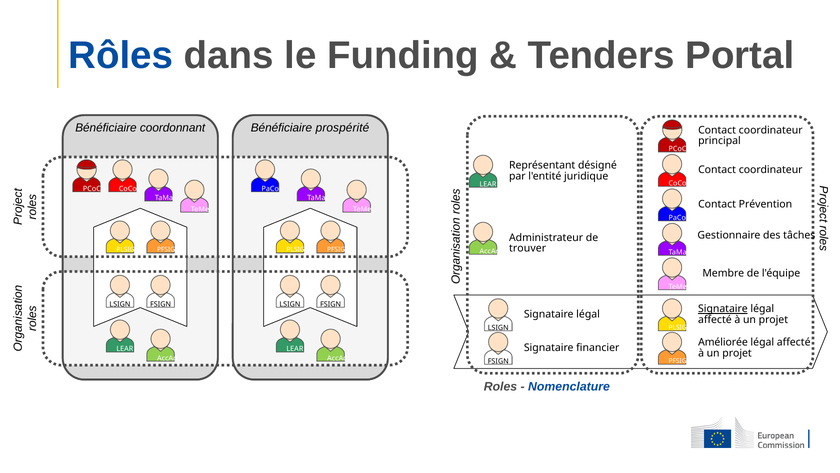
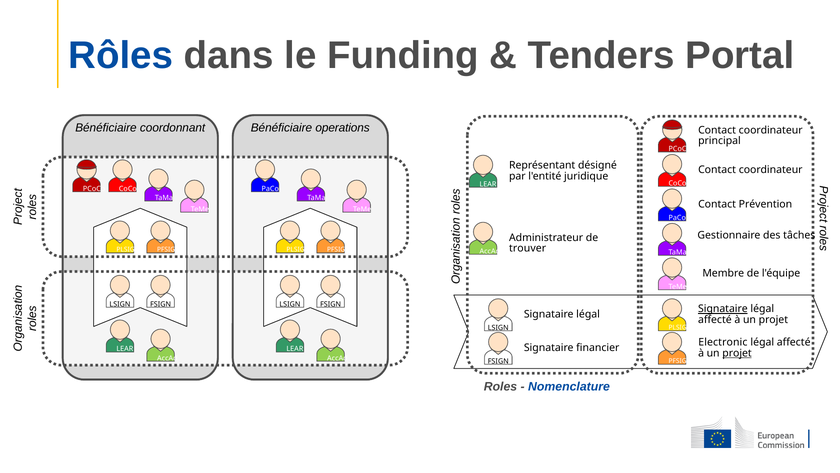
prospérité: prospérité -> operations
Améliorée: Améliorée -> Electronic
projet at (737, 353) underline: none -> present
